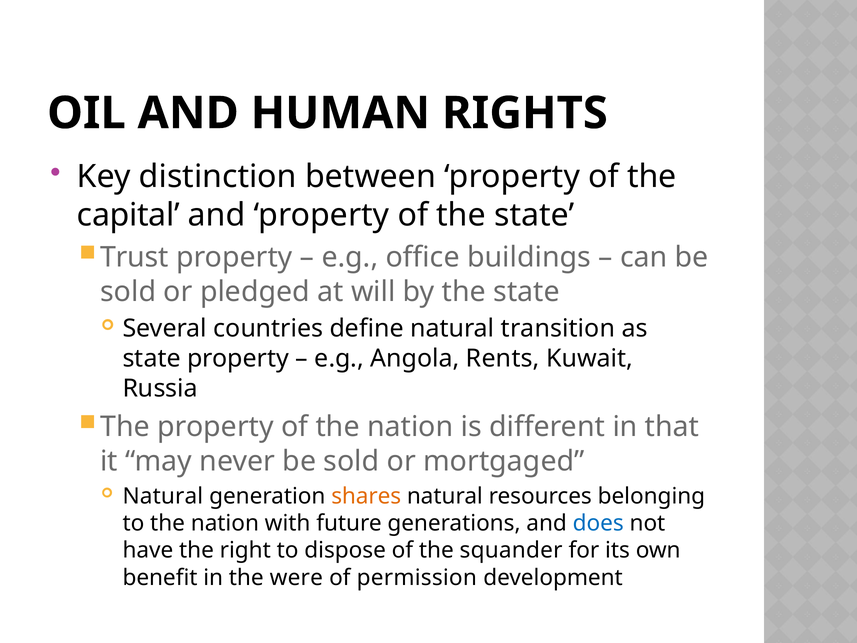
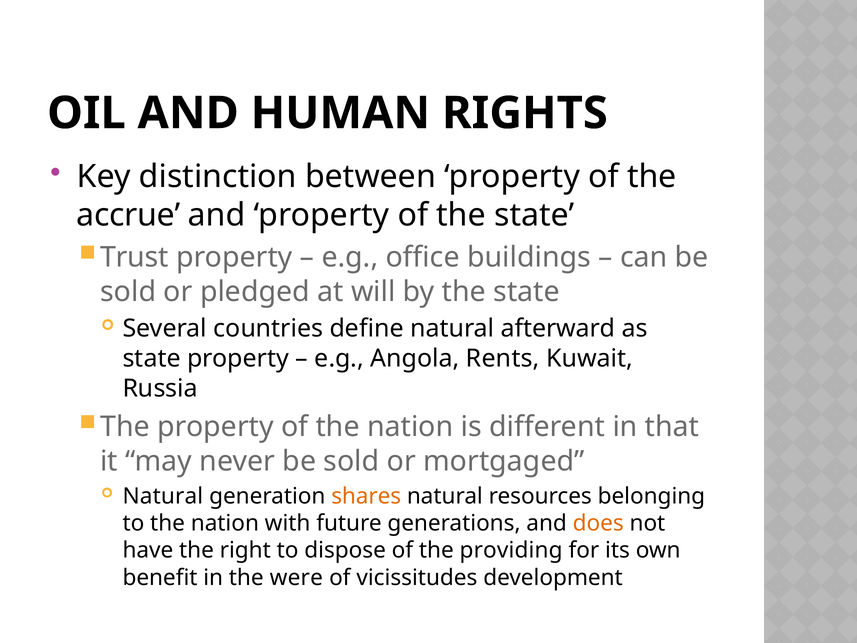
capital: capital -> accrue
transition: transition -> afterward
does colour: blue -> orange
squander: squander -> providing
permission: permission -> vicissitudes
